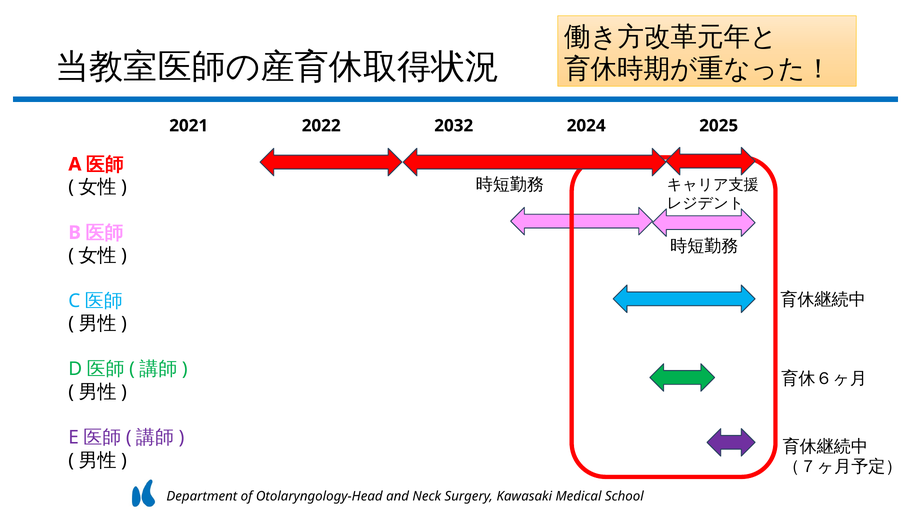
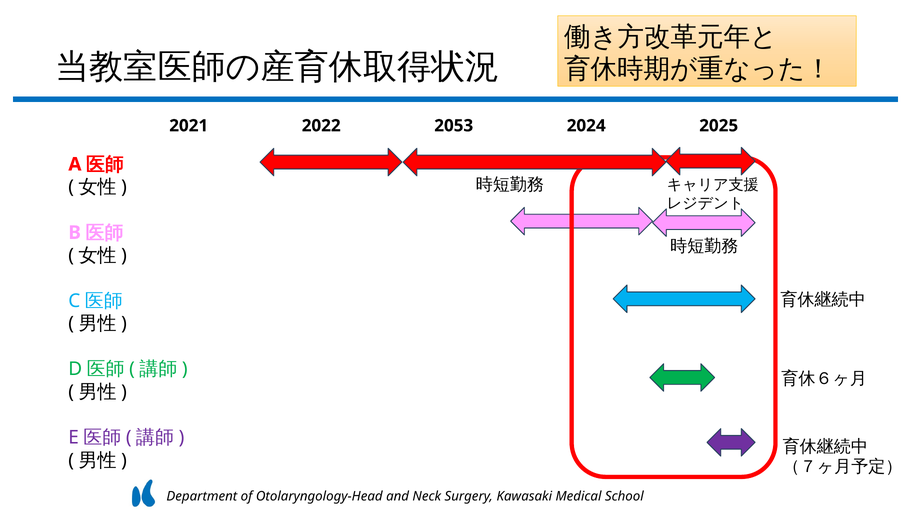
2032: 2032 -> 2053
